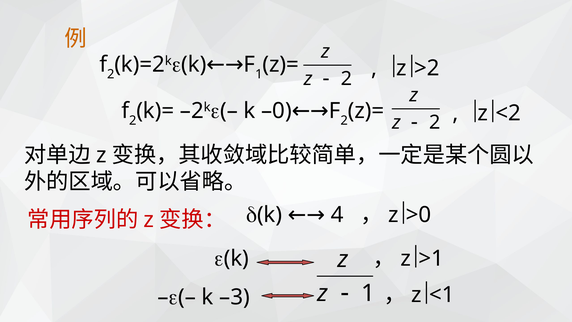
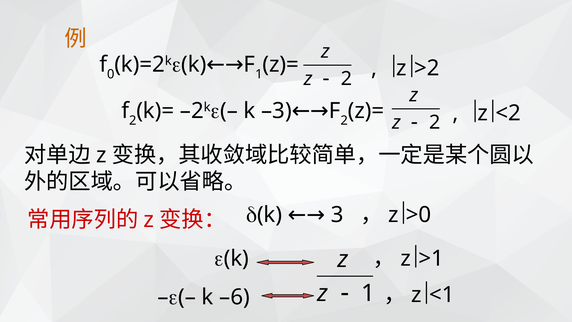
2 at (111, 74): 2 -> 0
–0: –0 -> –3
4: 4 -> 3
–3: –3 -> –6
